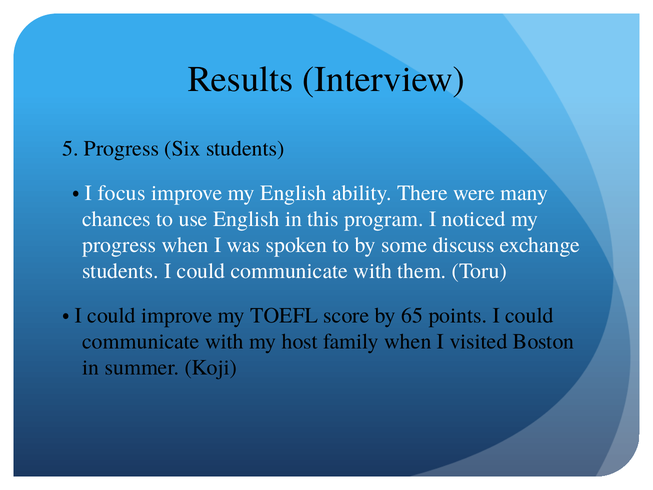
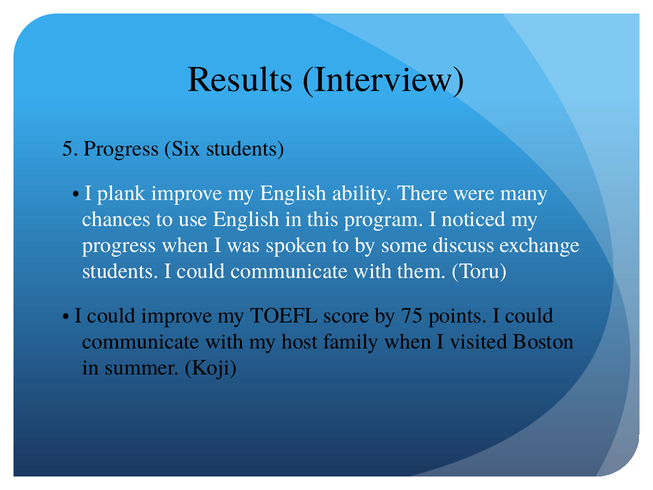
focus: focus -> plank
65: 65 -> 75
